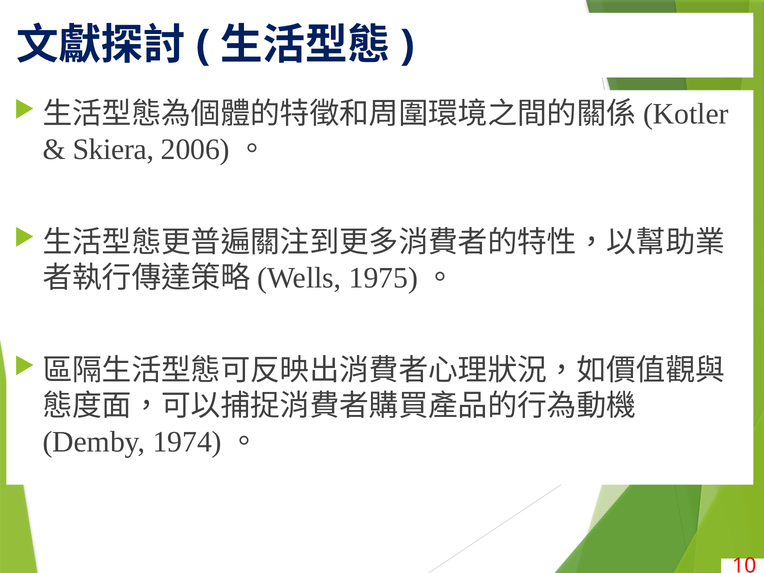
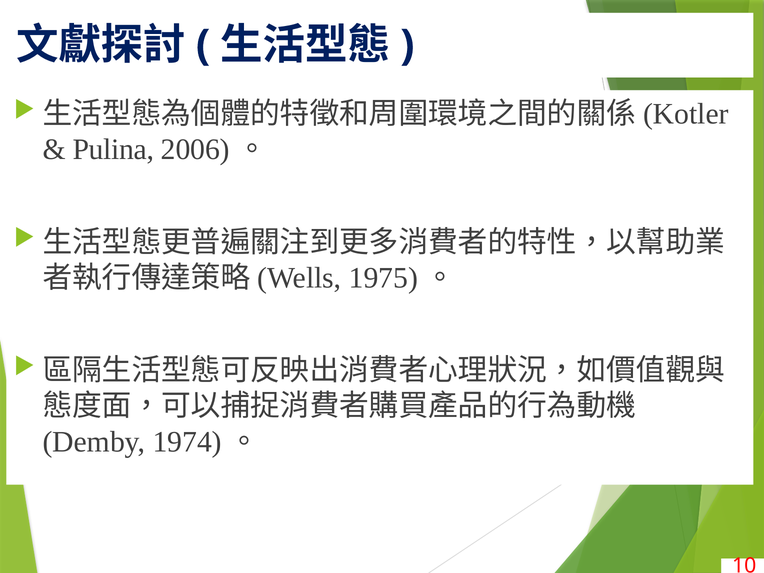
Skiera: Skiera -> Pulina
